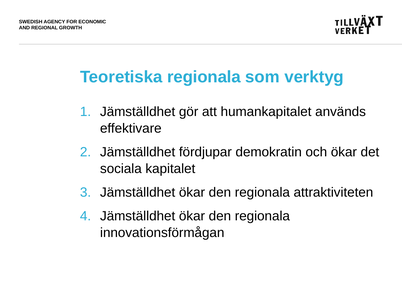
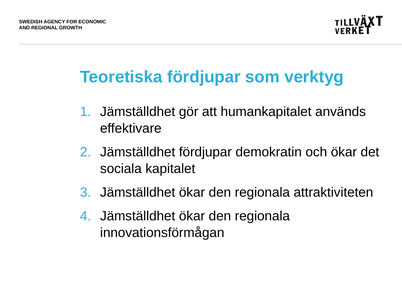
Teoretiska regionala: regionala -> fördjupar
